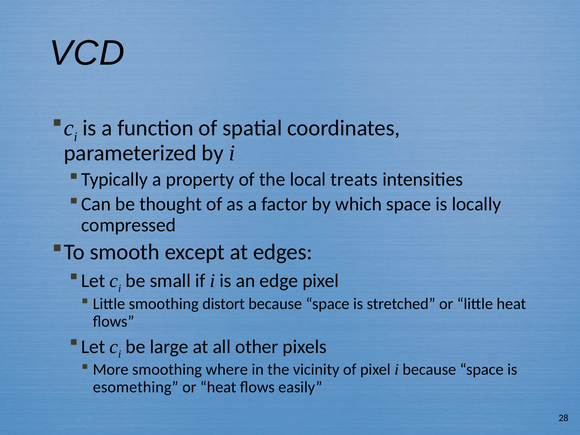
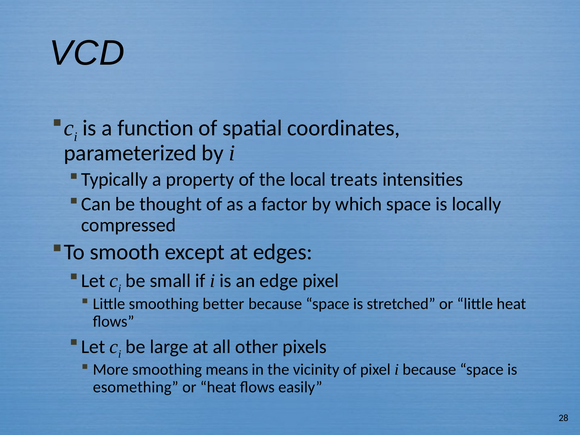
distort: distort -> better
where: where -> means
